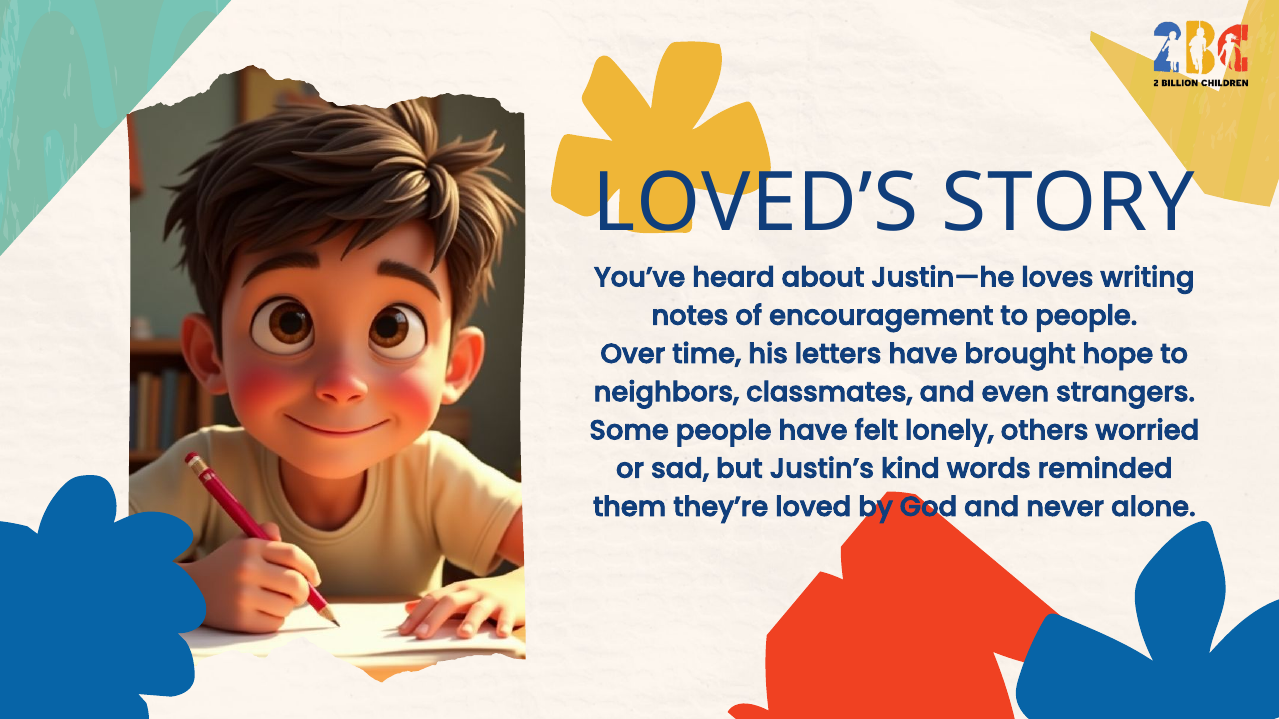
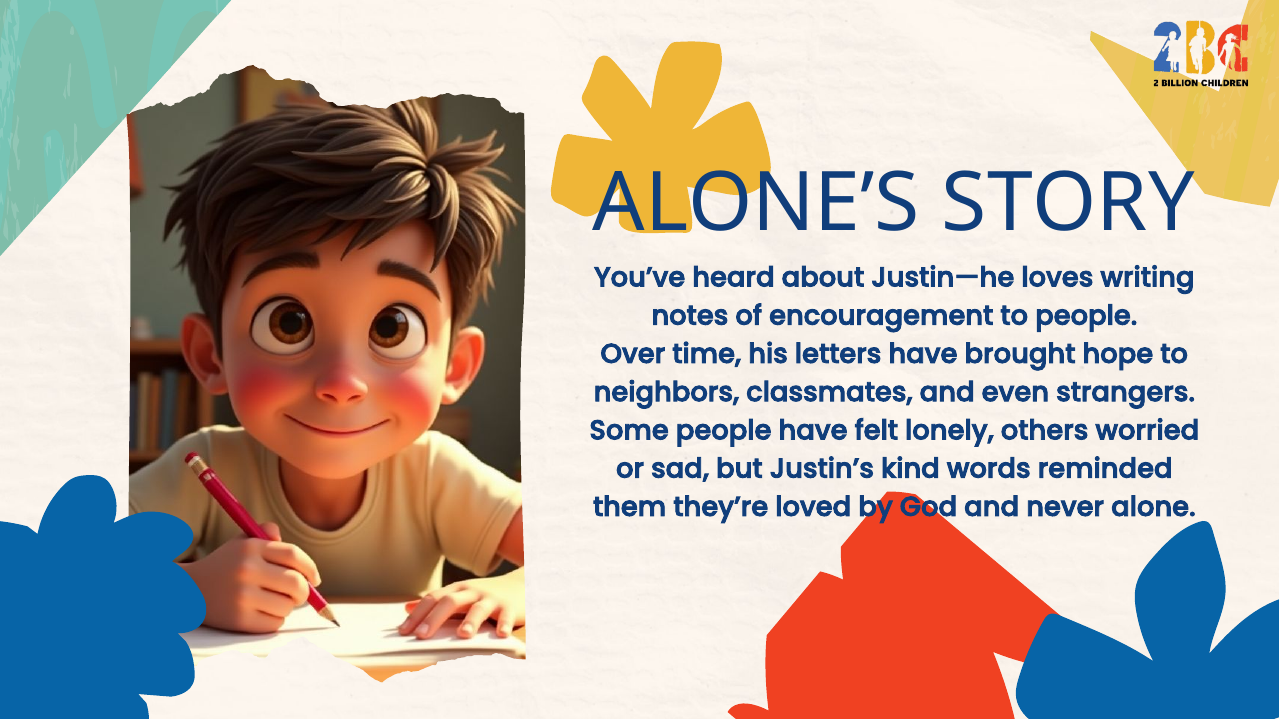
LOVED’S: LOVED’S -> ALONE’S
